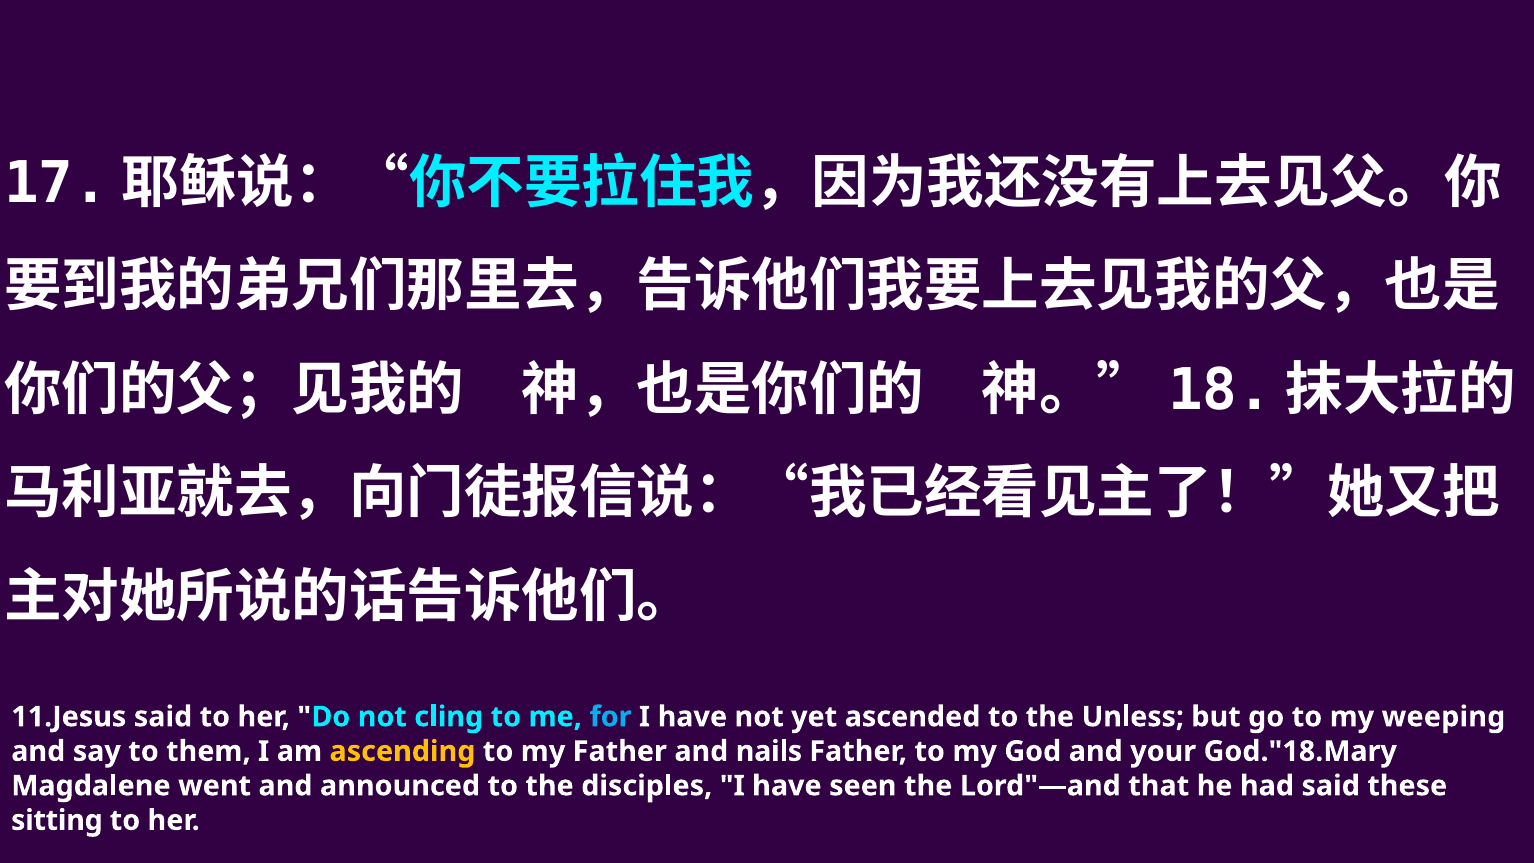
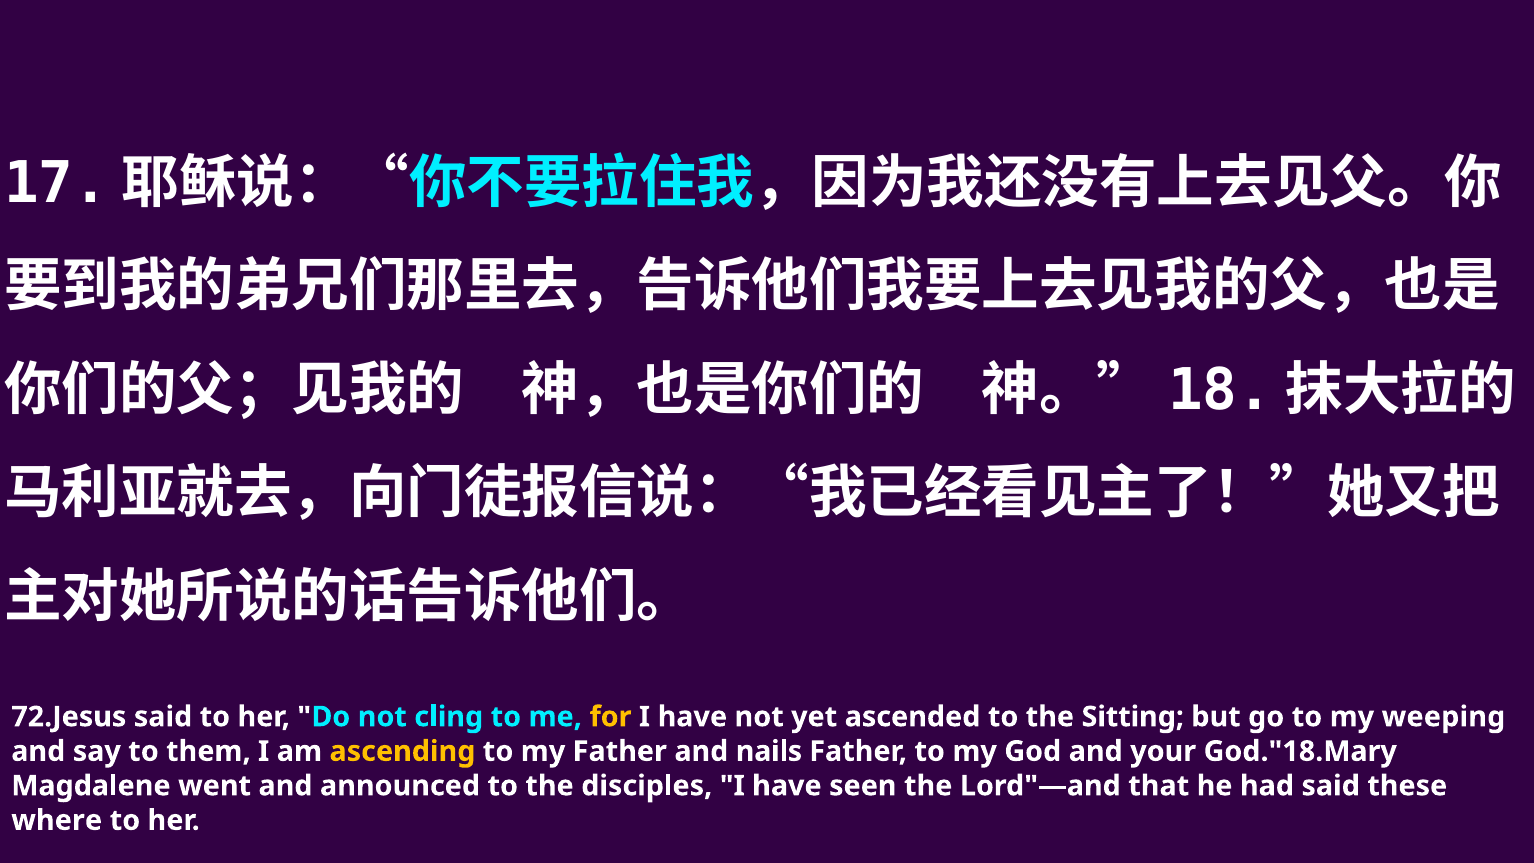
11.Jesus: 11.Jesus -> 72.Jesus
for colour: light blue -> yellow
Unless: Unless -> Sitting
sitting: sitting -> where
